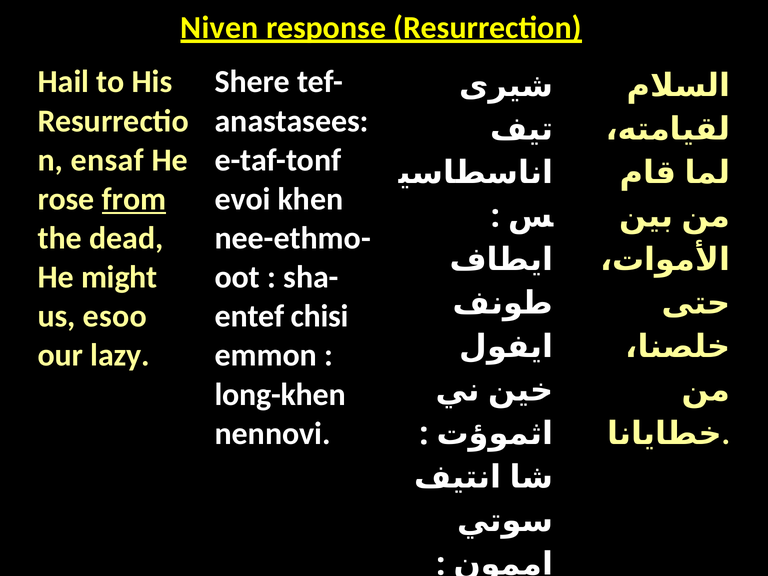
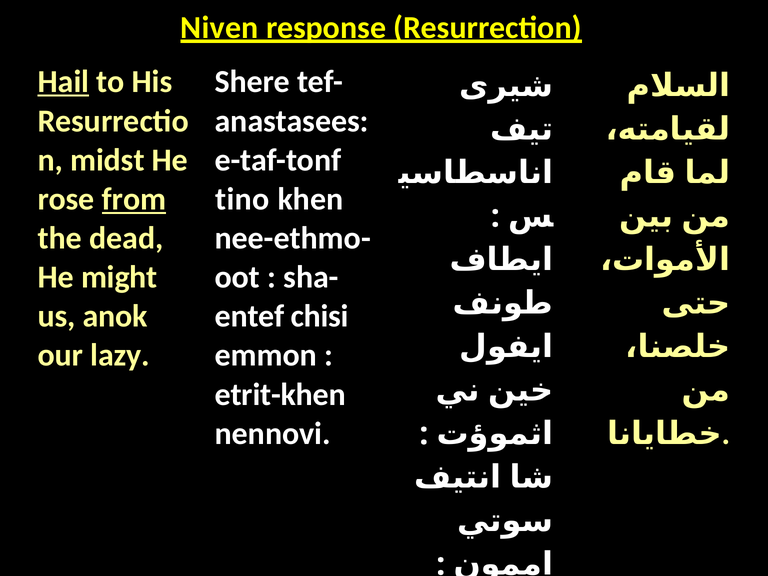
Hail underline: none -> present
ensaf: ensaf -> midst
evoi: evoi -> tino
esoo: esoo -> anok
long-khen: long-khen -> etrit-khen
